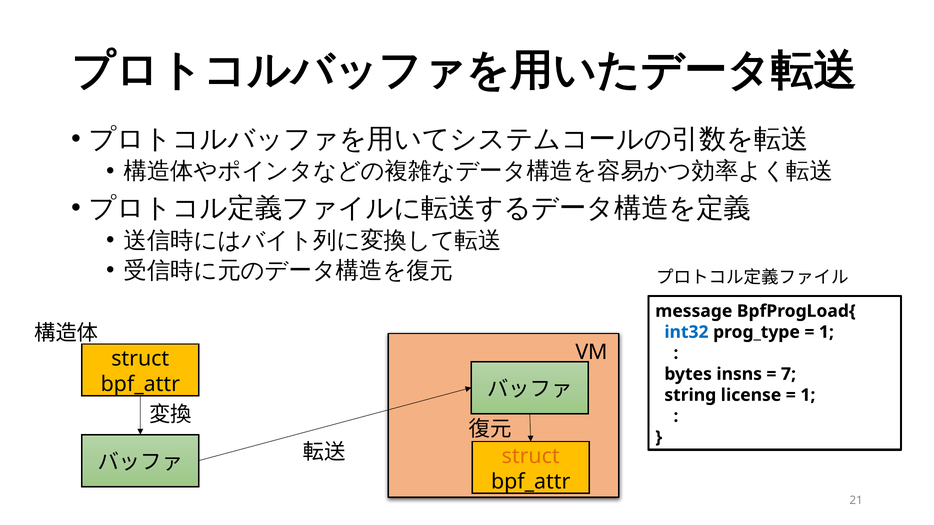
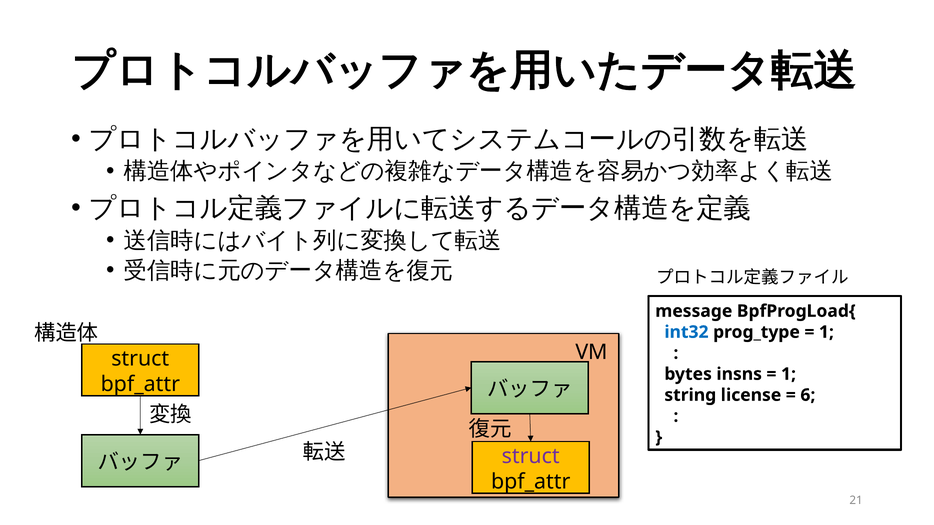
7 at (789, 374): 7 -> 1
1 at (808, 395): 1 -> 6
struct at (531, 456) colour: orange -> purple
